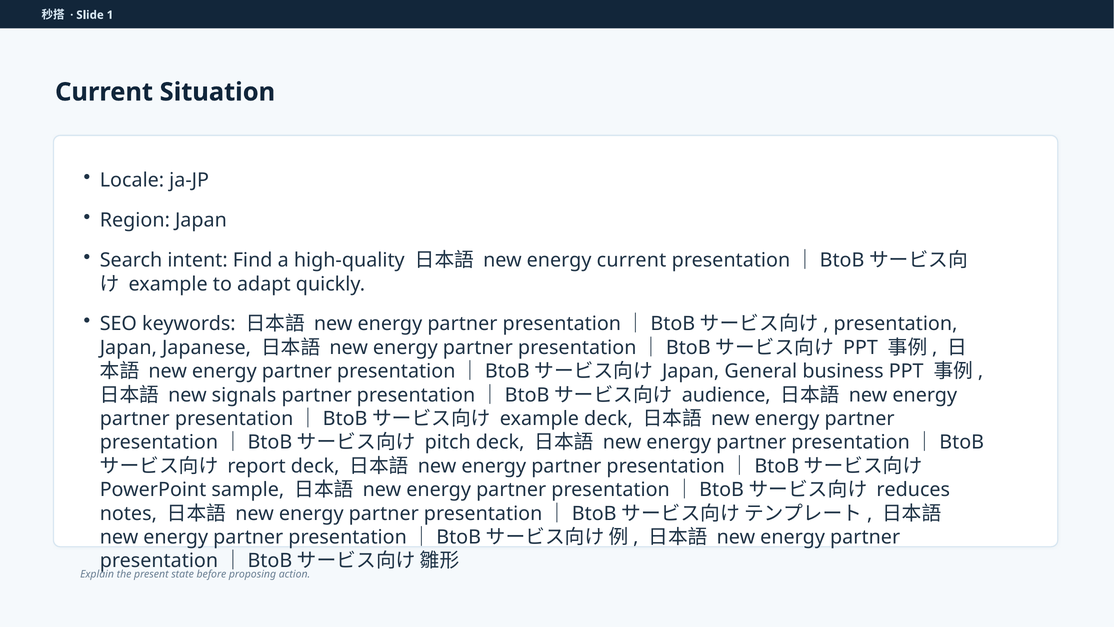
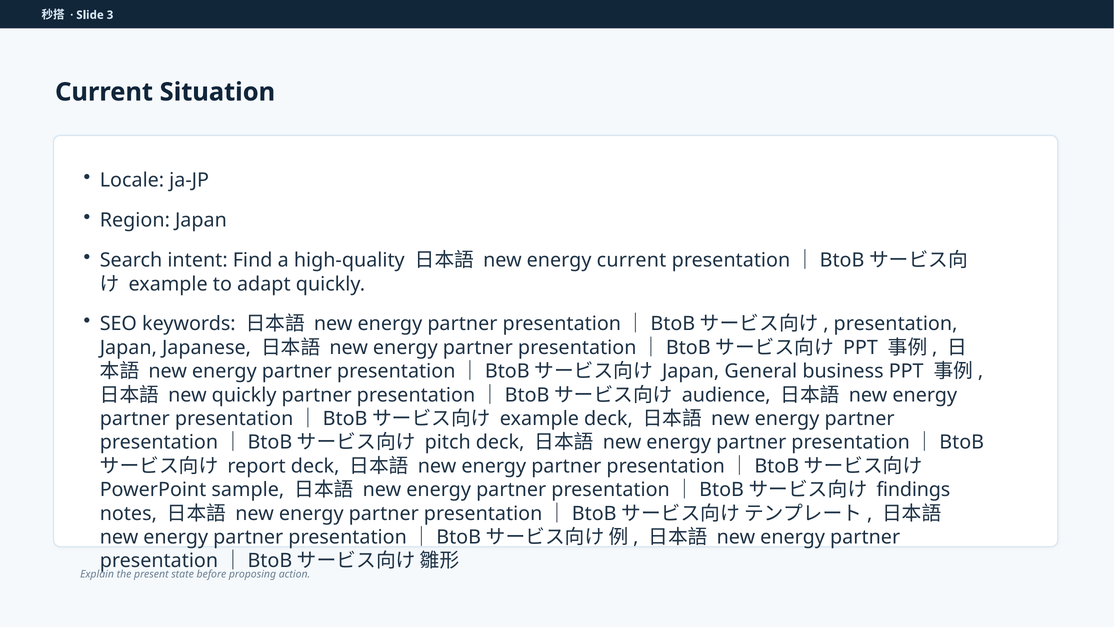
1: 1 -> 3
new signals: signals -> quickly
reduces: reduces -> findings
